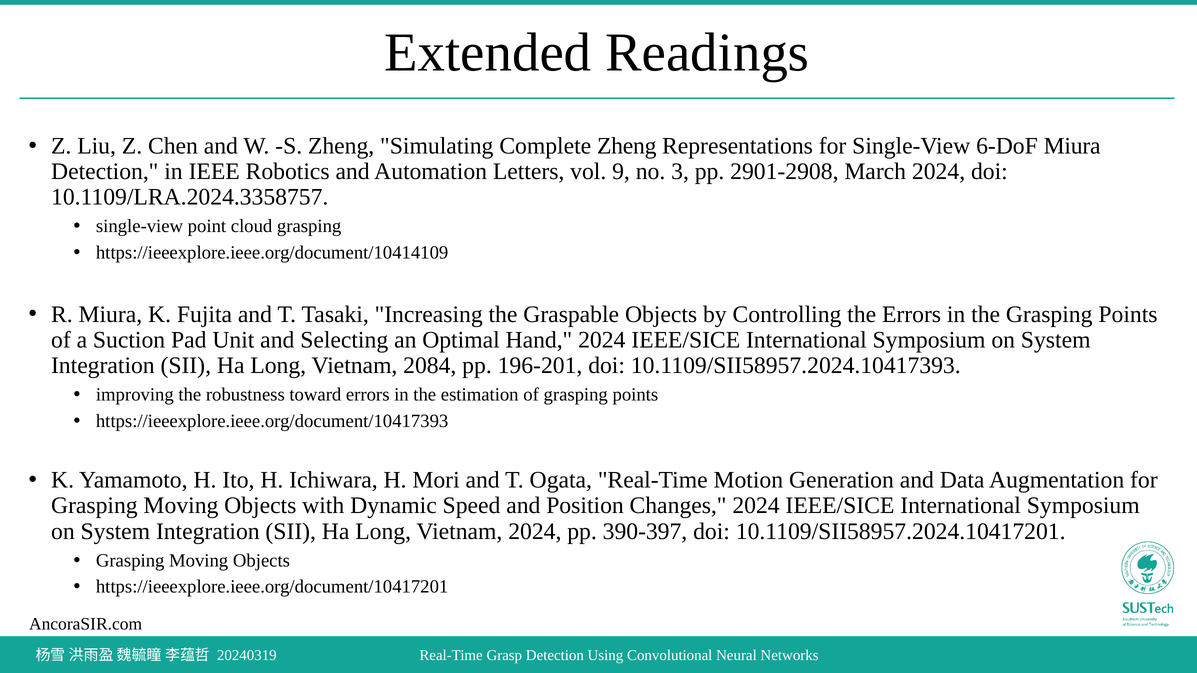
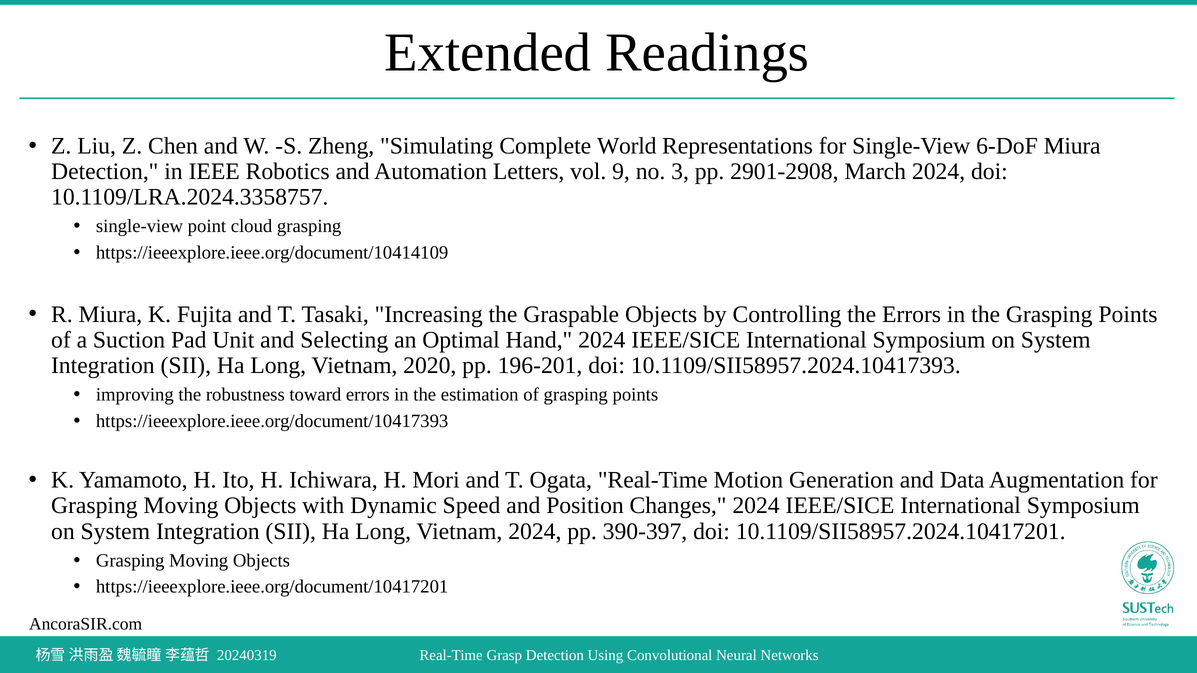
Complete Zheng: Zheng -> World
2084: 2084 -> 2020
